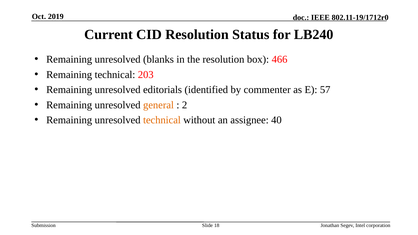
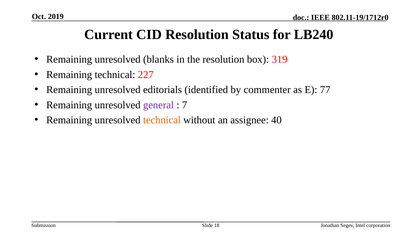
466: 466 -> 319
203: 203 -> 227
57: 57 -> 77
general colour: orange -> purple
2: 2 -> 7
